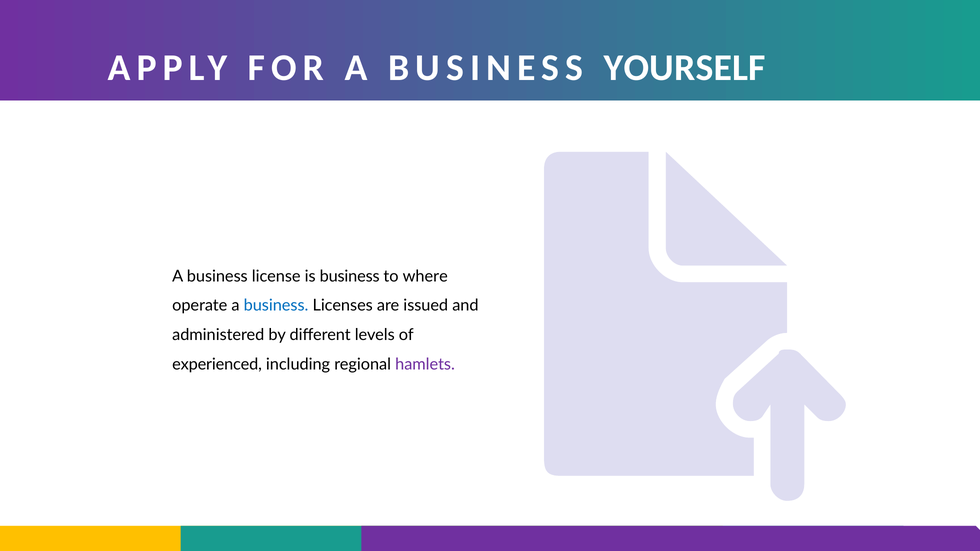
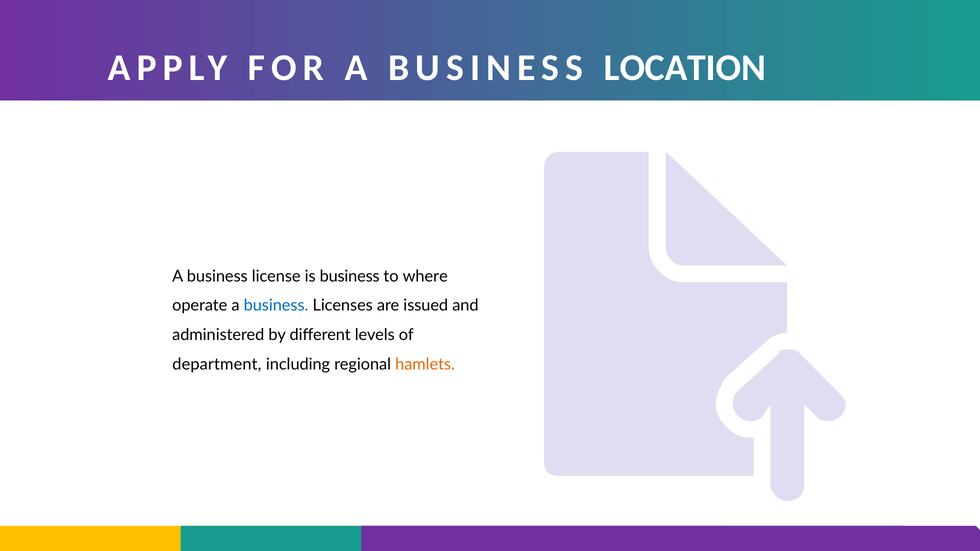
YOURSELF: YOURSELF -> LOCATION
experienced: experienced -> department
hamlets colour: purple -> orange
